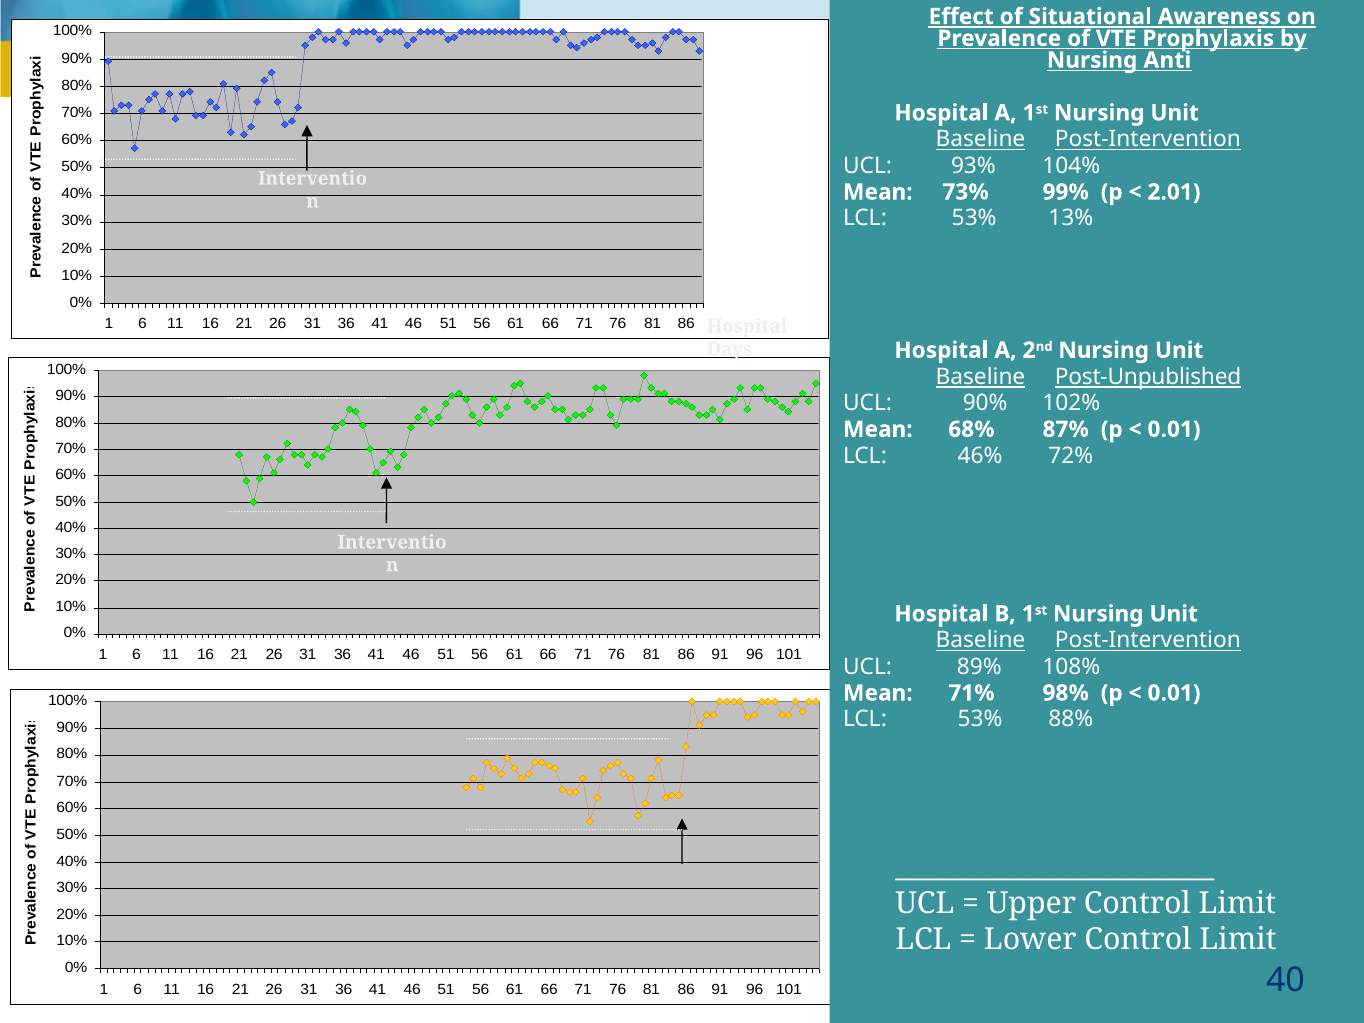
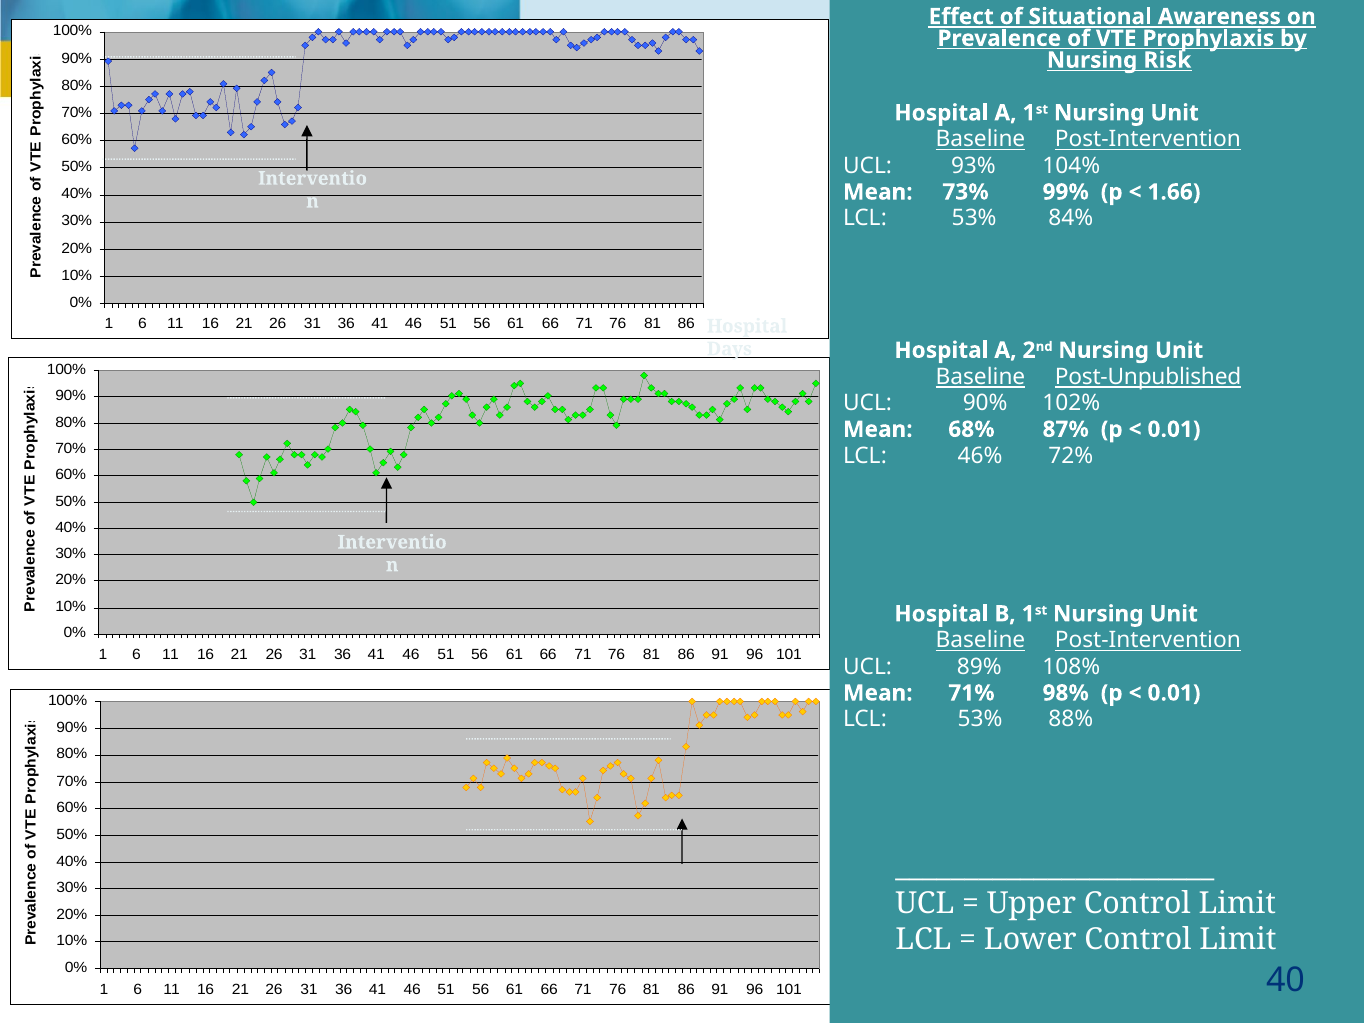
Anti: Anti -> Risk
2.01: 2.01 -> 1.66
13%: 13% -> 84%
